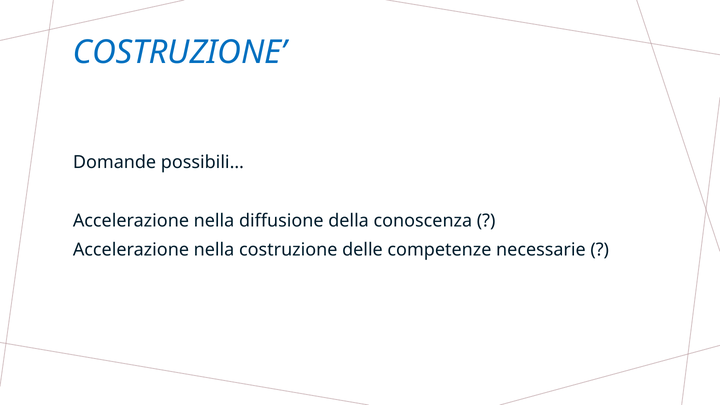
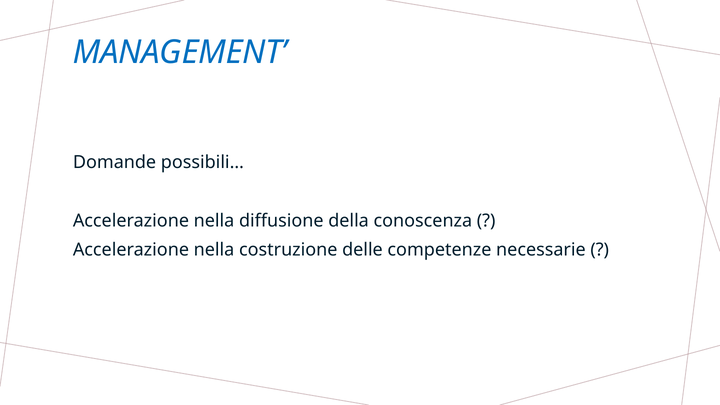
COSTRUZIONE at (180, 52): COSTRUZIONE -> MANAGEMENT
